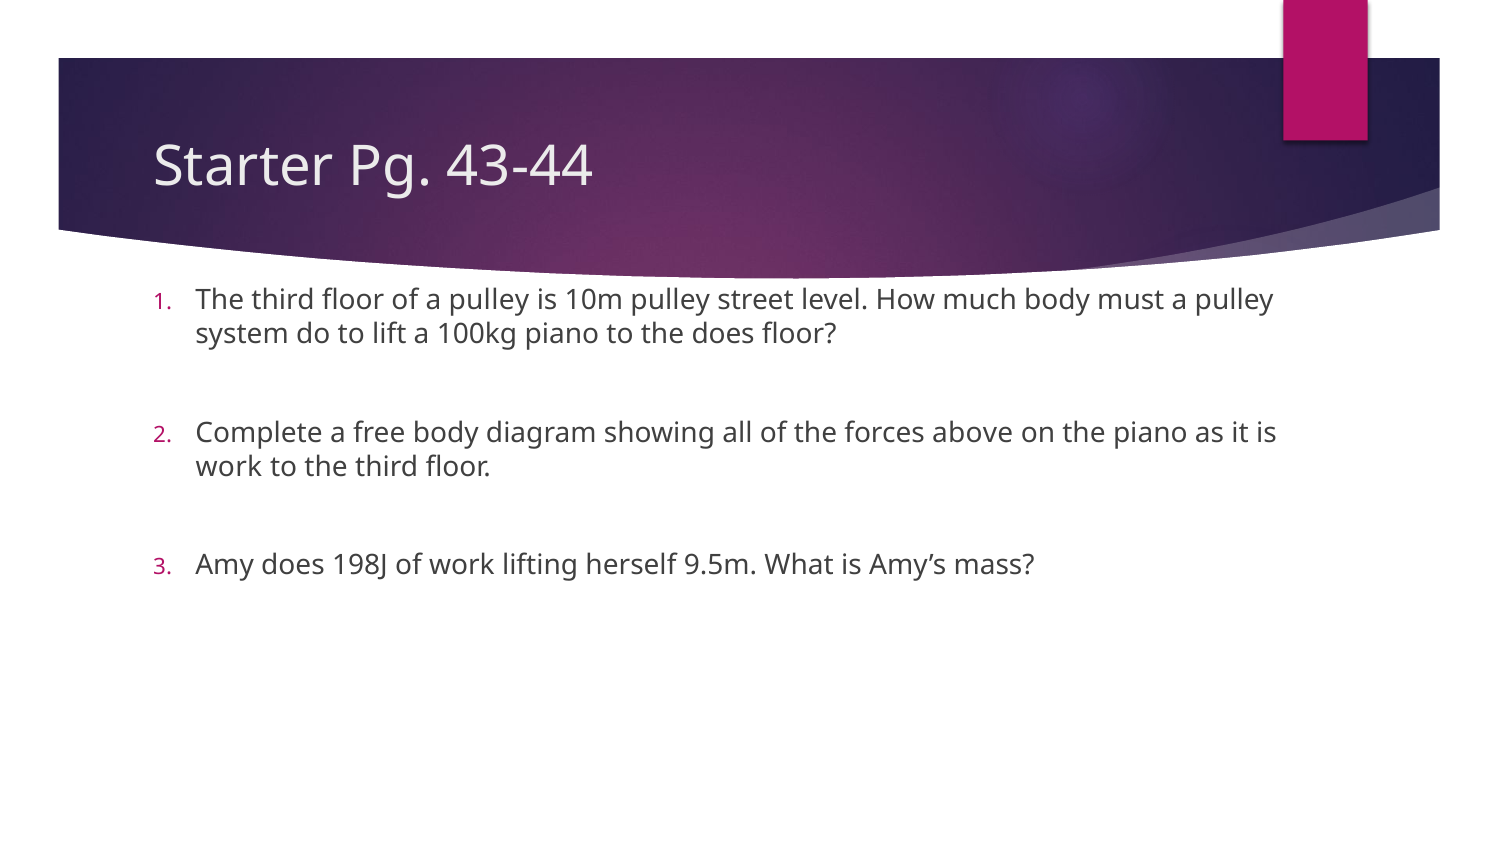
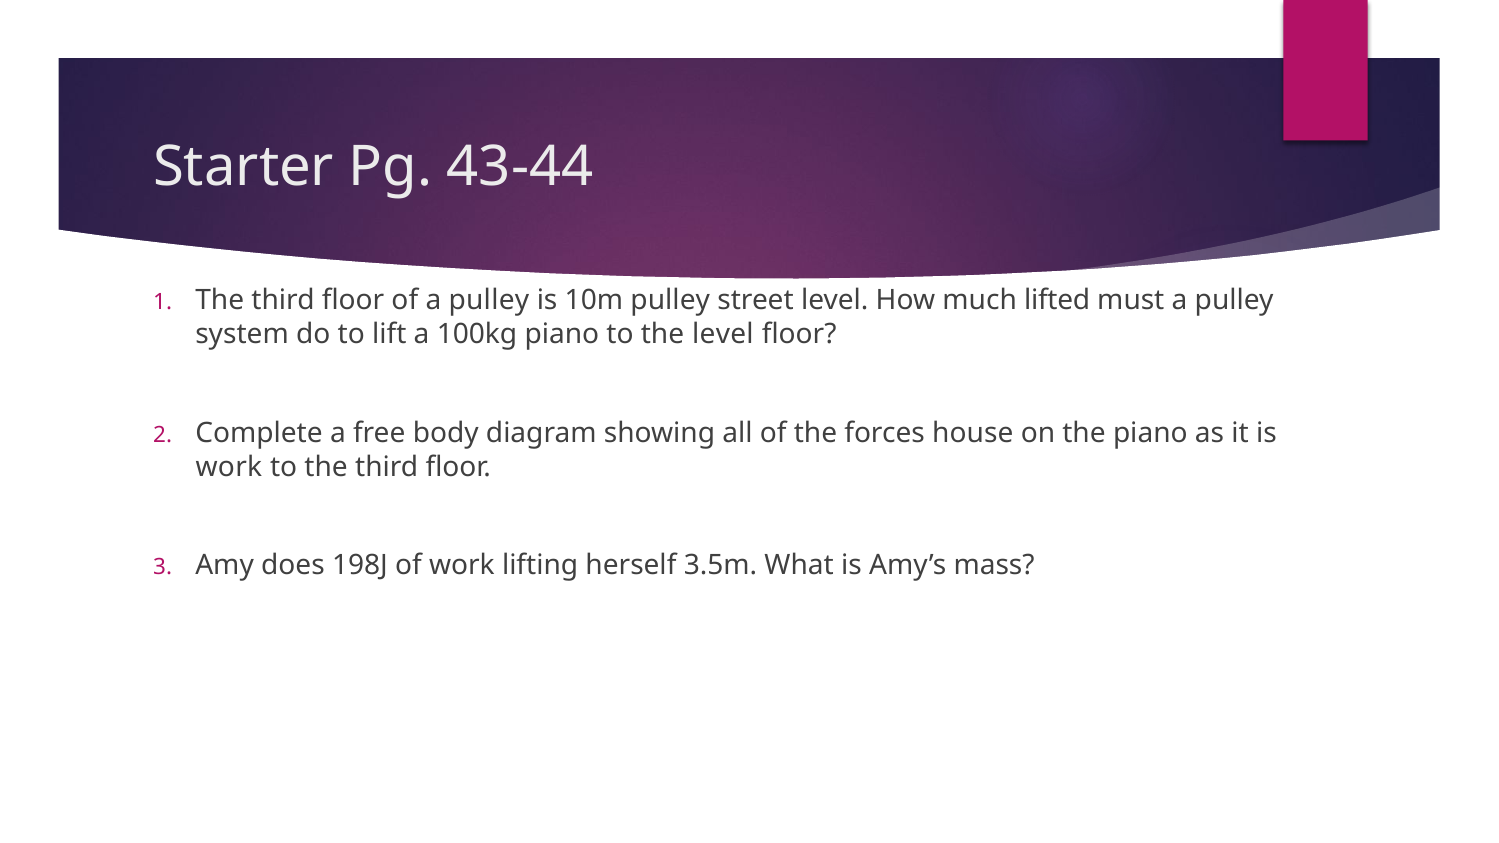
much body: body -> lifted
the does: does -> level
above: above -> house
9.5m: 9.5m -> 3.5m
